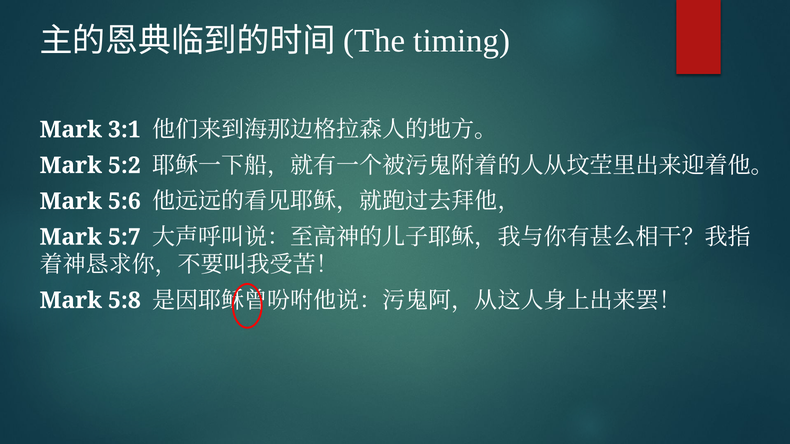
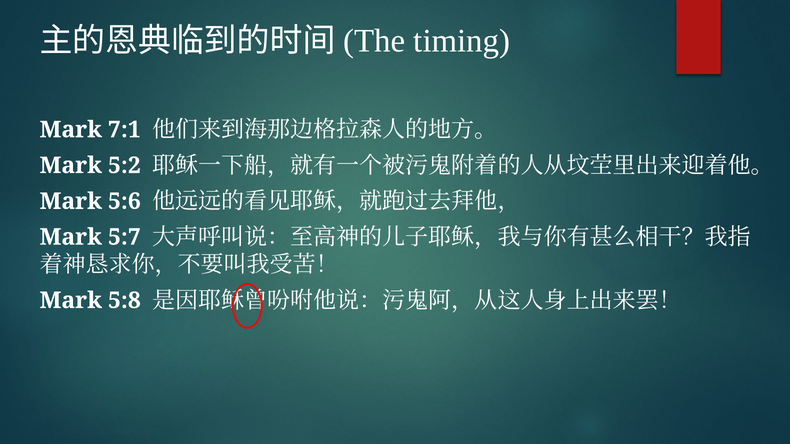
3:1: 3:1 -> 7:1
